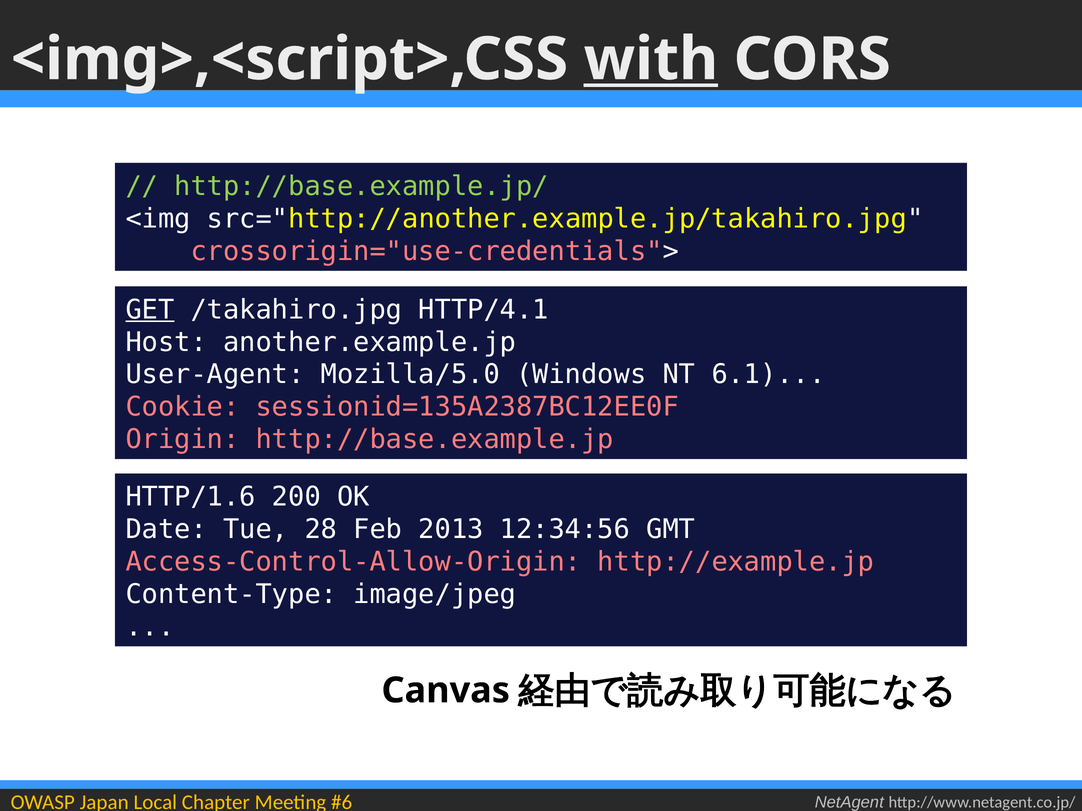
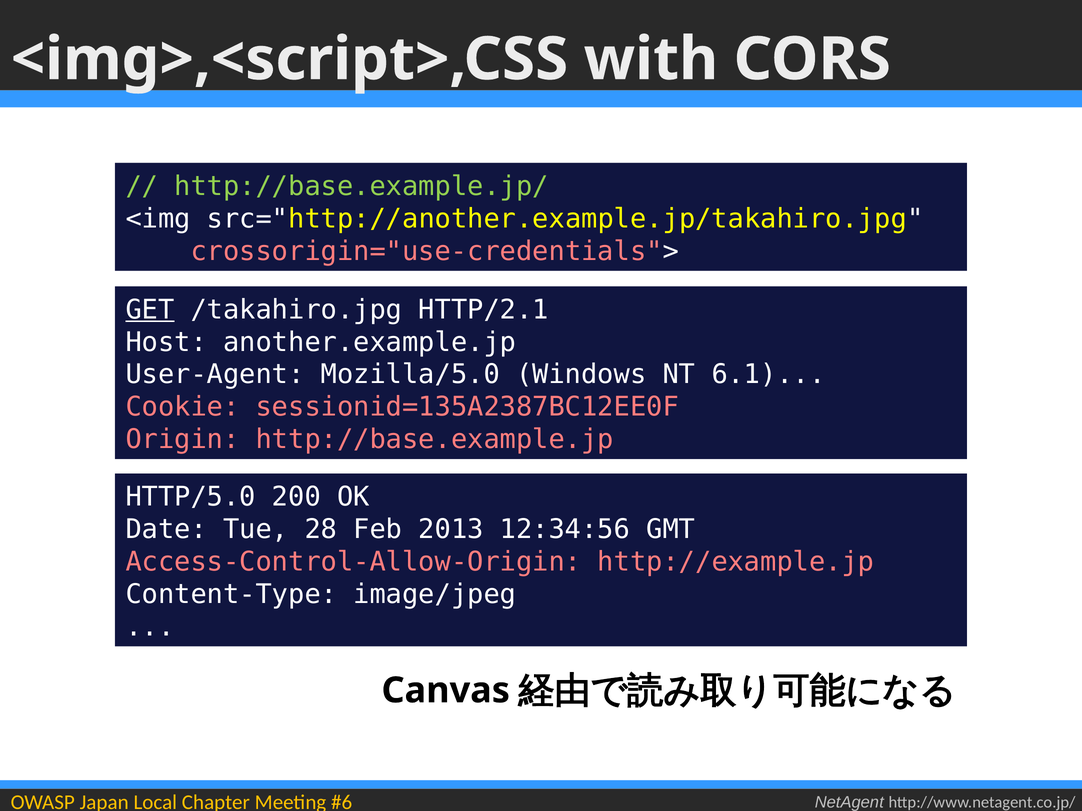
with underline: present -> none
HTTP/4.1: HTTP/4.1 -> HTTP/2.1
HTTP/1.6: HTTP/1.6 -> HTTP/5.0
